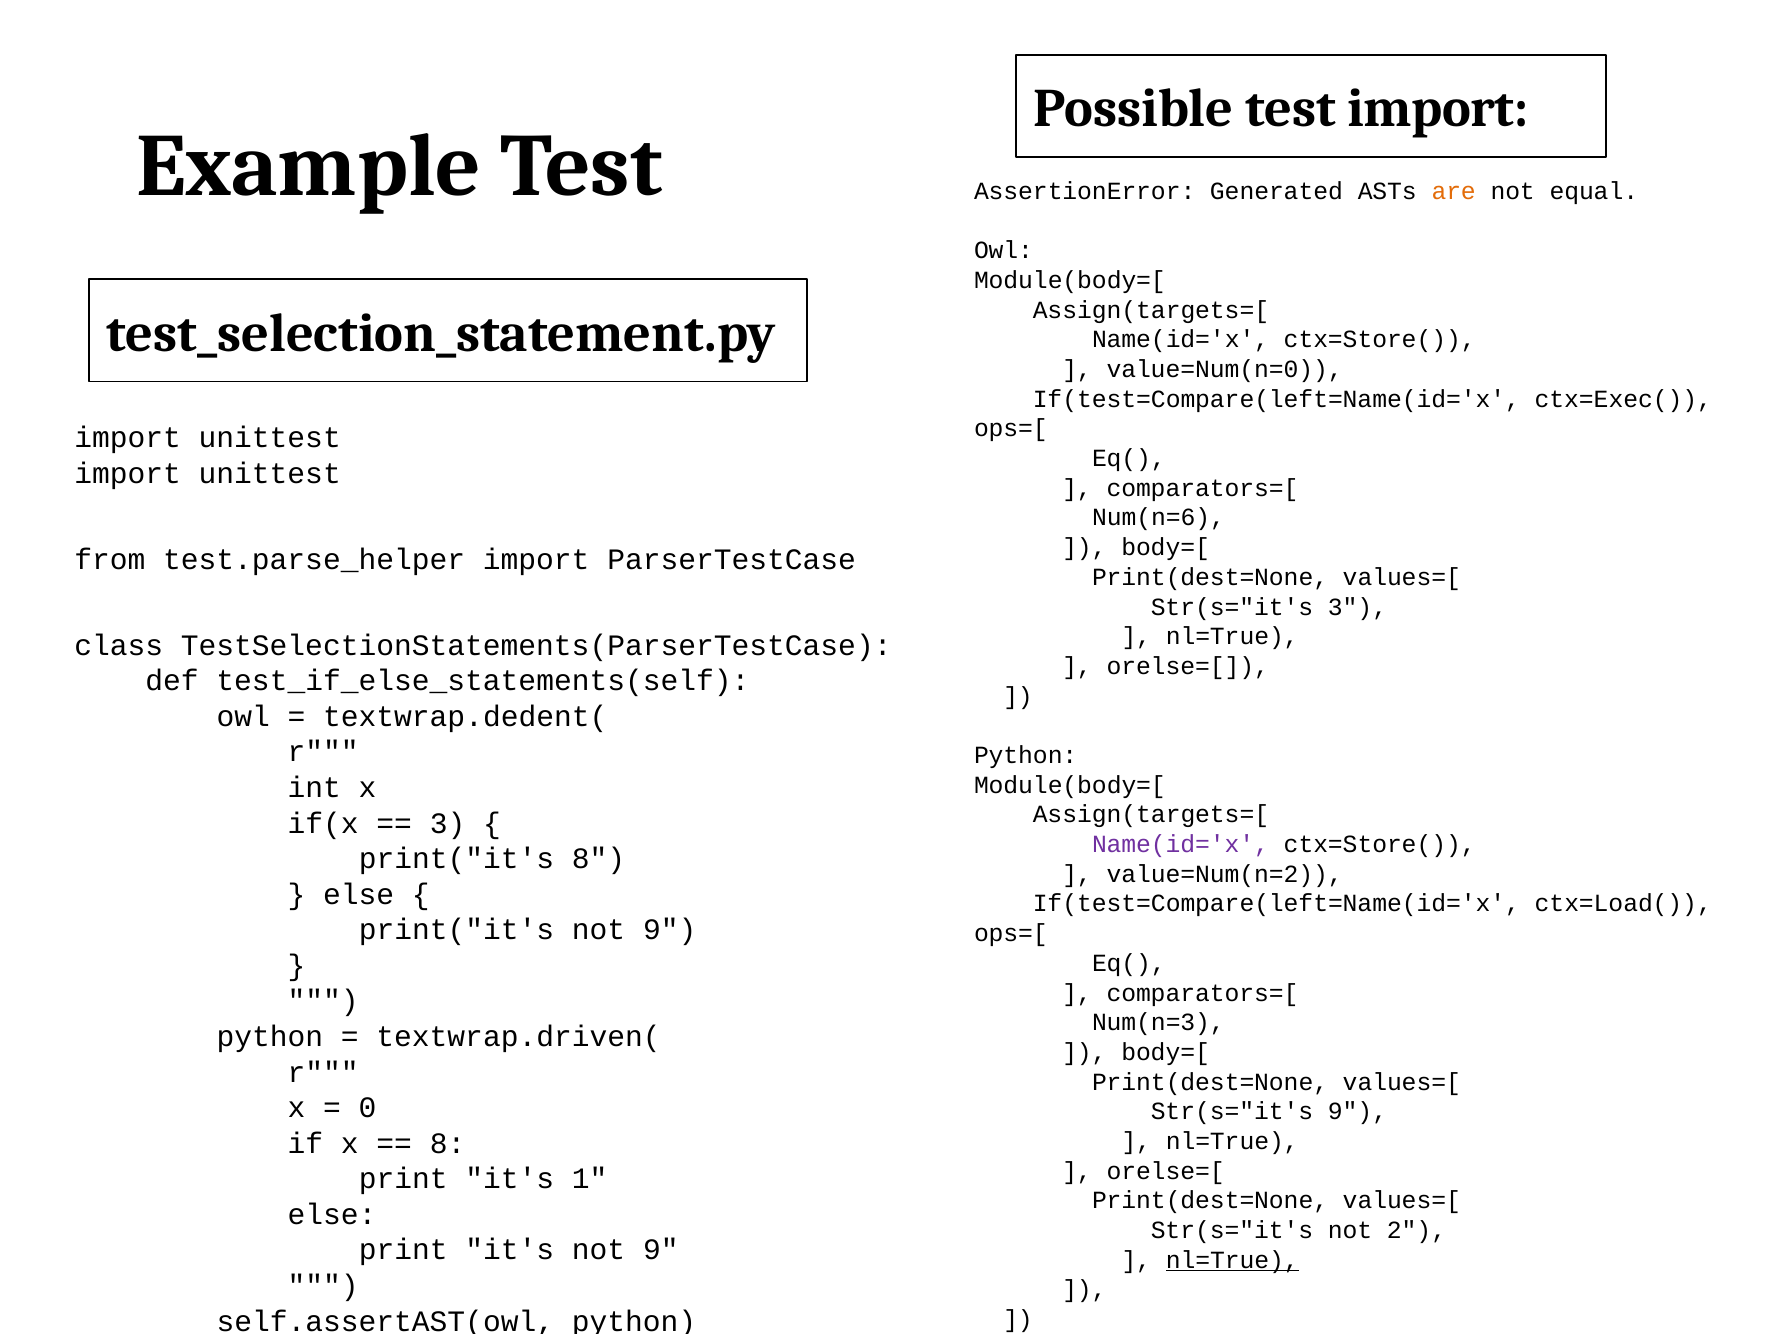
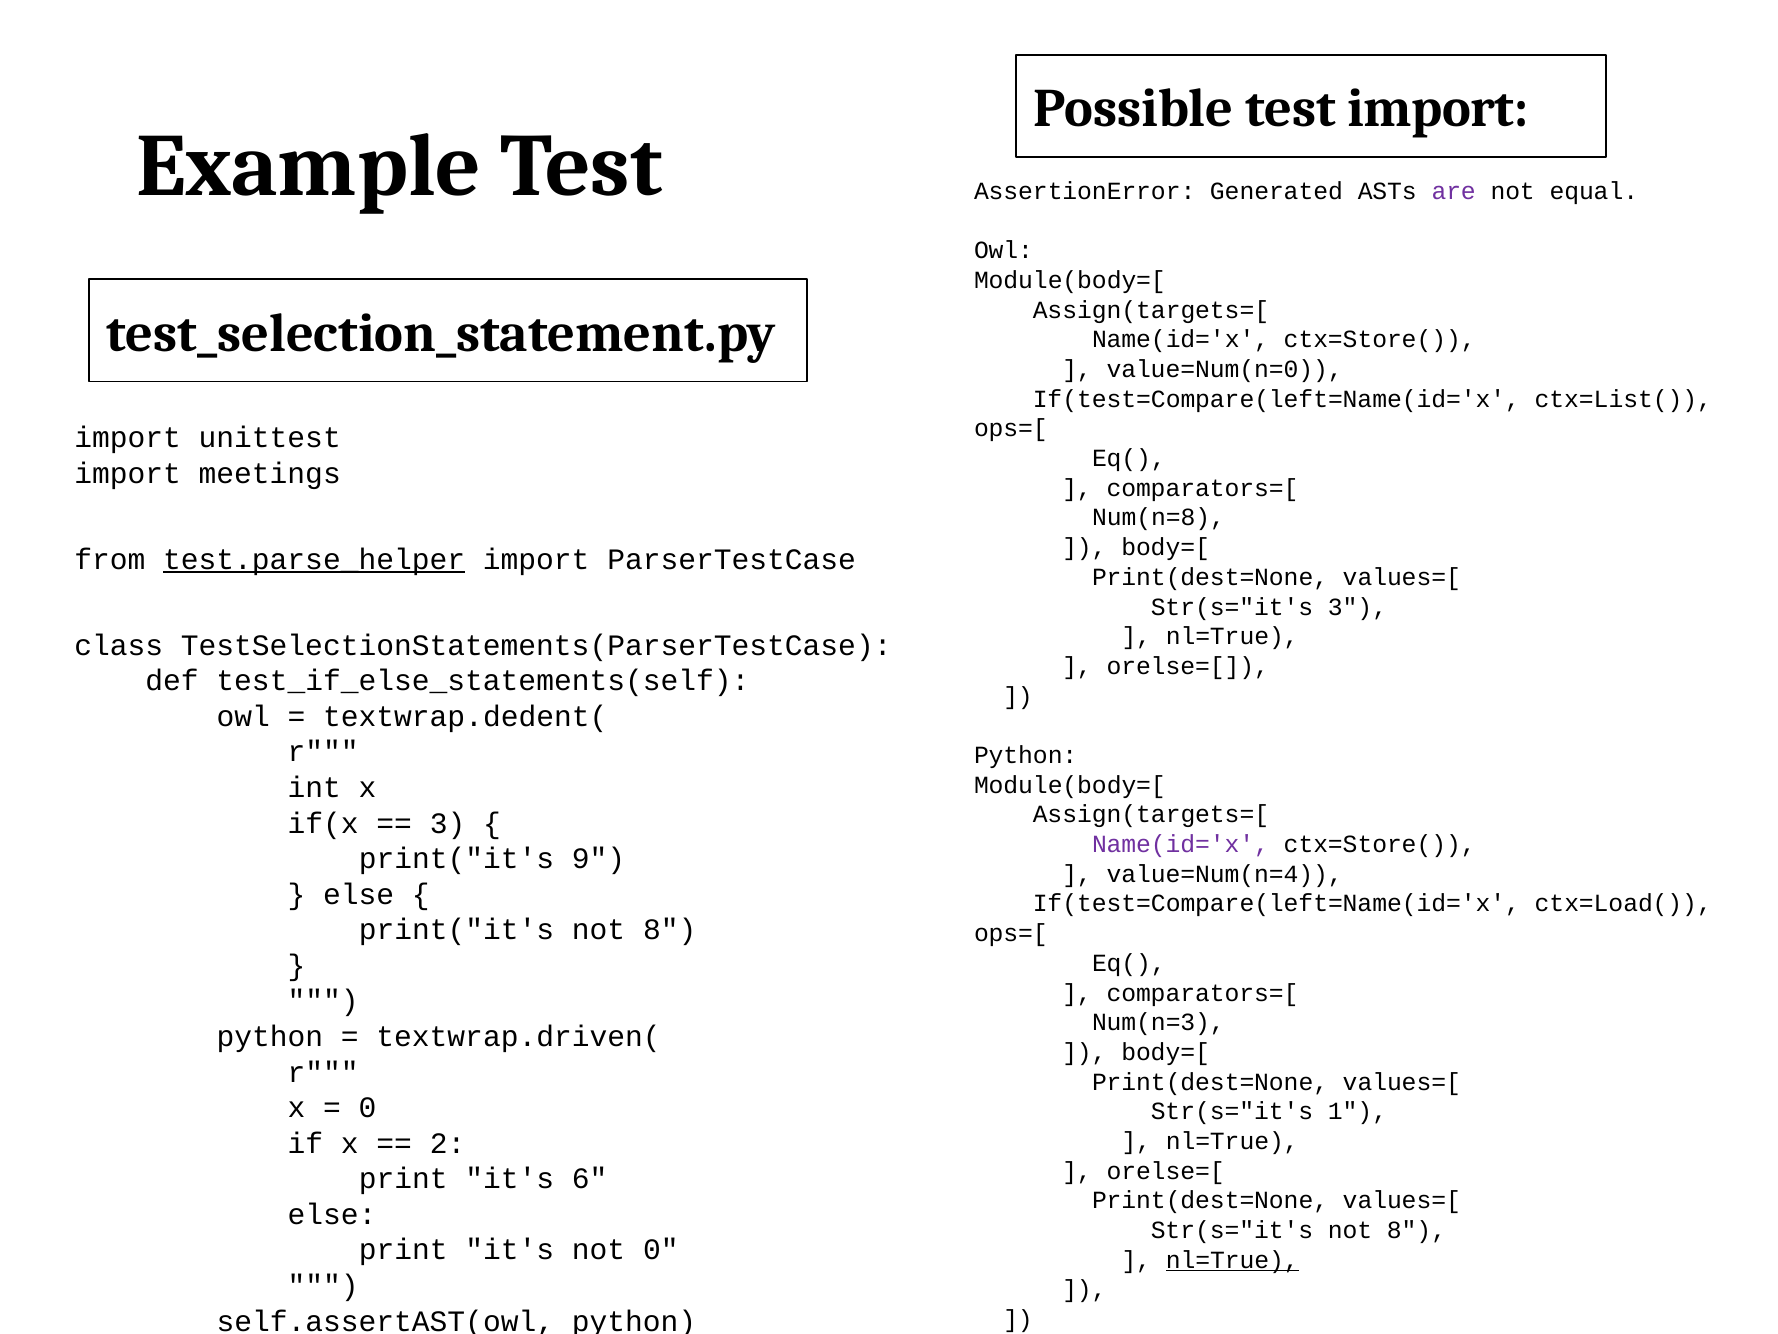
are colour: orange -> purple
ctx=Exec(: ctx=Exec( -> ctx=List(
unittest at (270, 473): unittest -> meetings
Num(n=6: Num(n=6 -> Num(n=8
test.parse_helper underline: none -> present
print("it's 8: 8 -> 9
value=Num(n=2: value=Num(n=2 -> value=Num(n=4
print("it's not 9: 9 -> 8
Str(s="it's 9: 9 -> 1
8 at (448, 1143): 8 -> 2
1: 1 -> 6
Str(s="it's not 2: 2 -> 8
it's not 9: 9 -> 0
